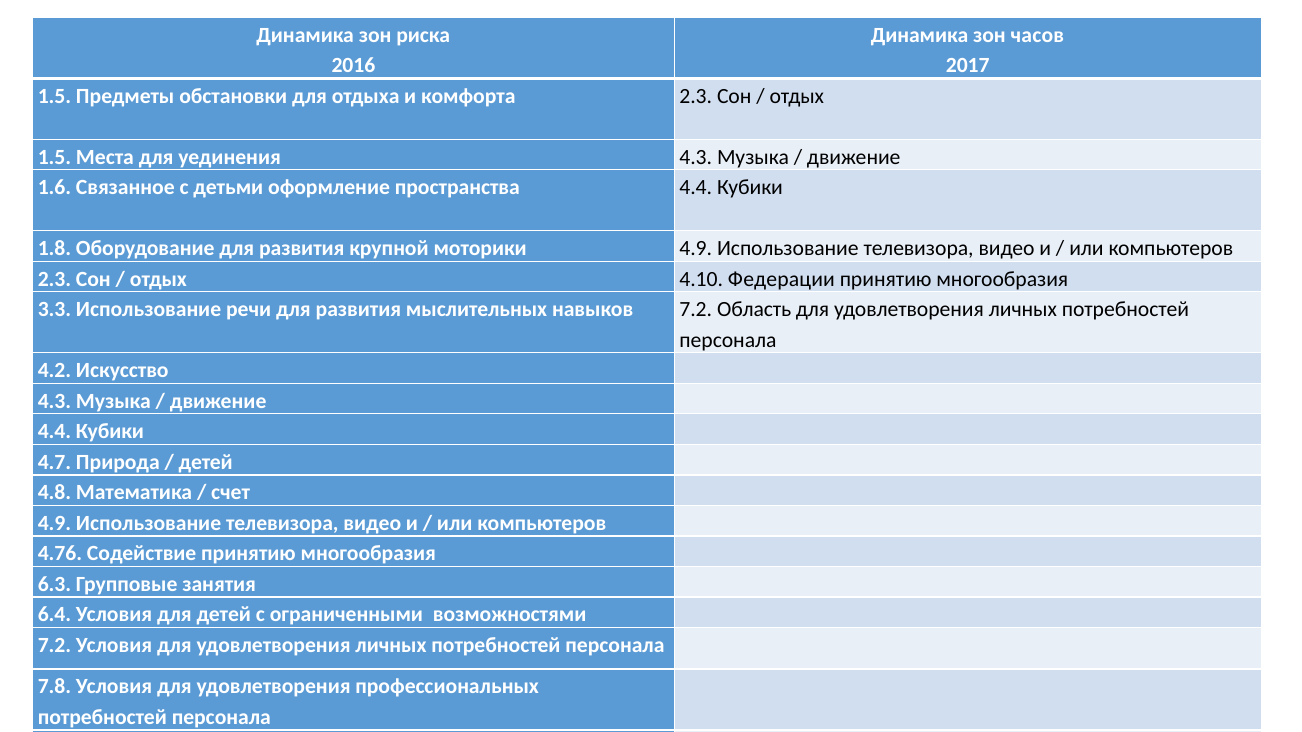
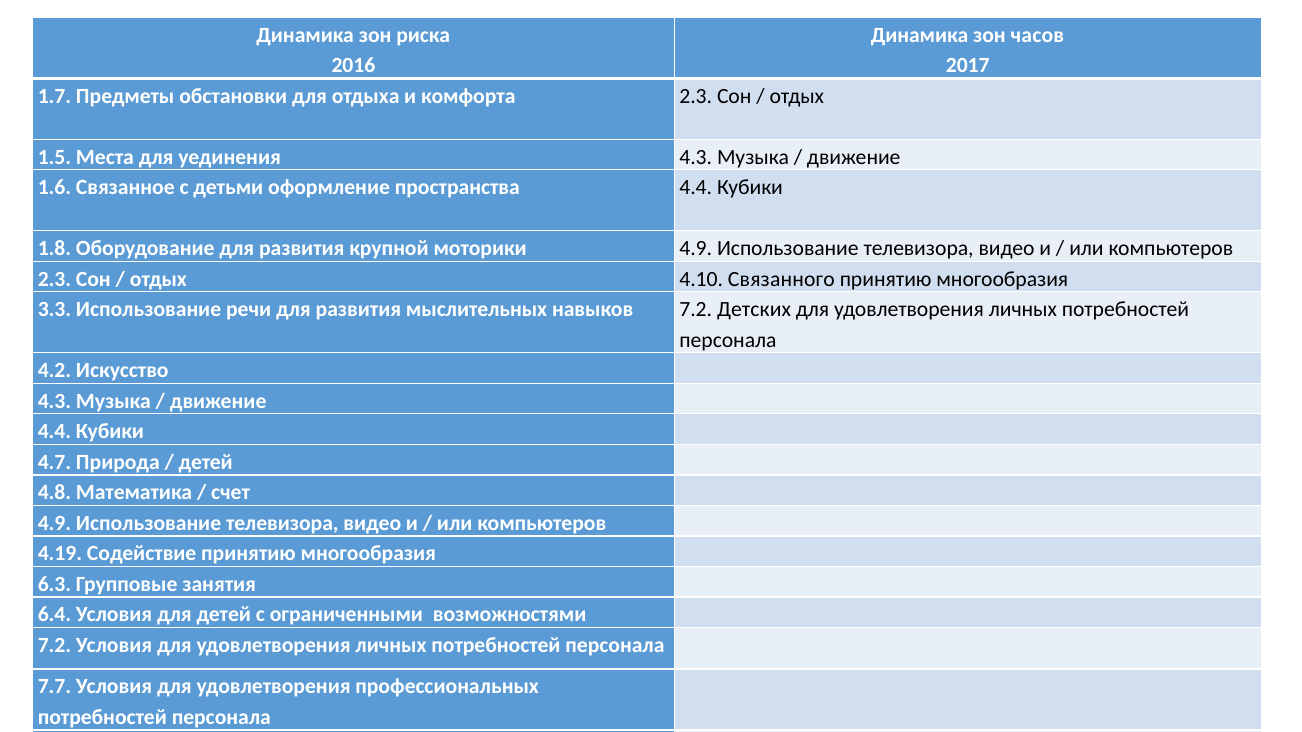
1.5 at (54, 96): 1.5 -> 1.7
Федерации: Федерации -> Связанного
Область: Область -> Детских
4.76: 4.76 -> 4.19
7.8: 7.8 -> 7.7
